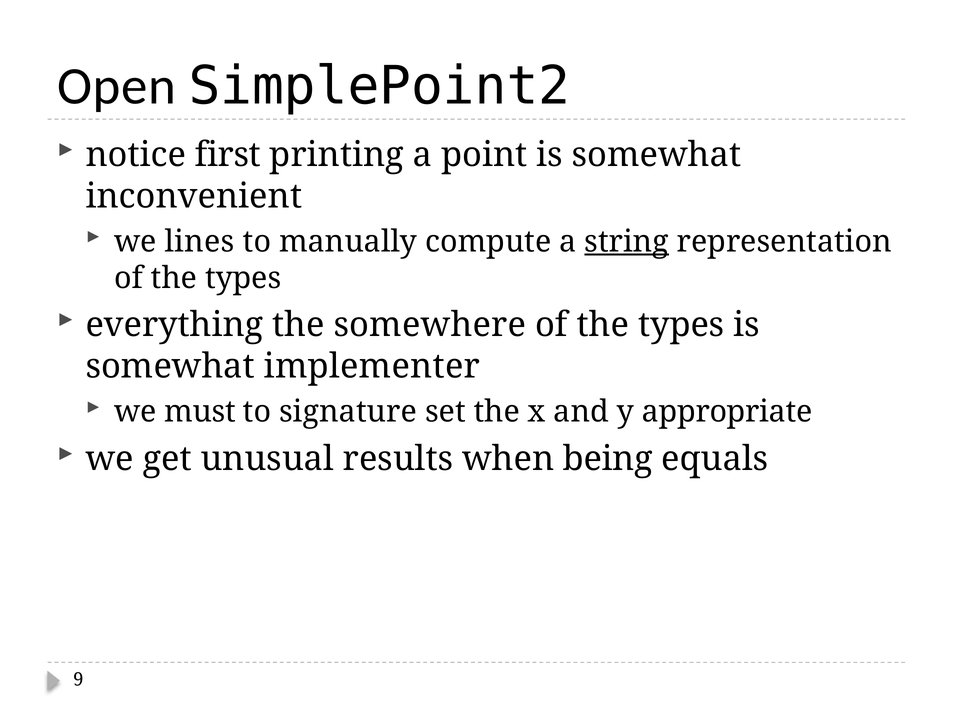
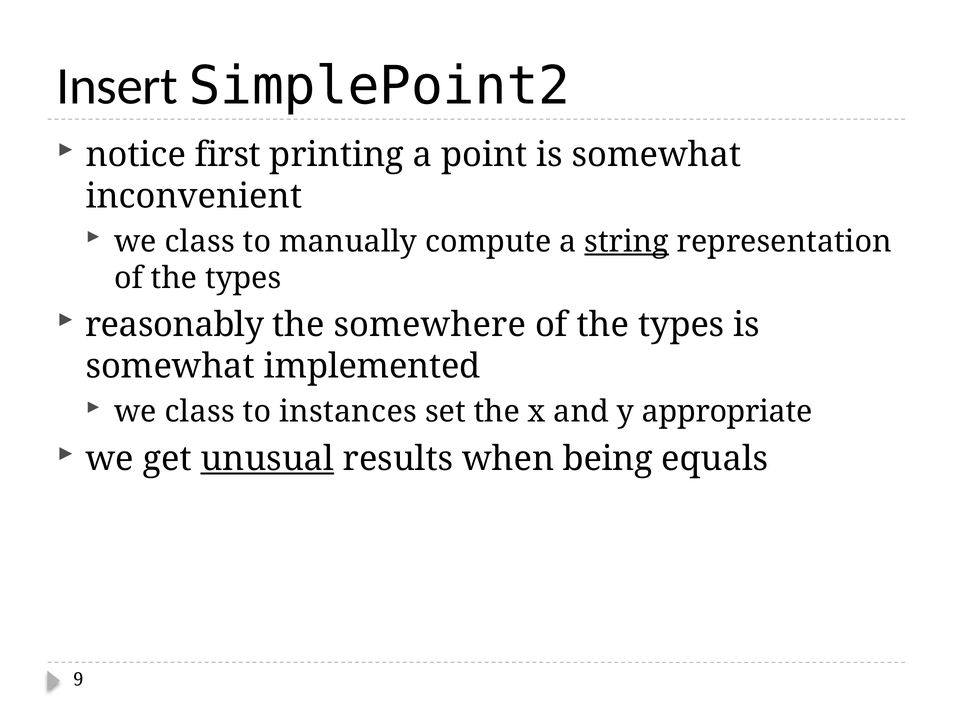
Open: Open -> Insert
lines at (200, 241): lines -> class
everything: everything -> reasonably
implementer: implementer -> implemented
must at (200, 411): must -> class
signature: signature -> instances
unusual underline: none -> present
